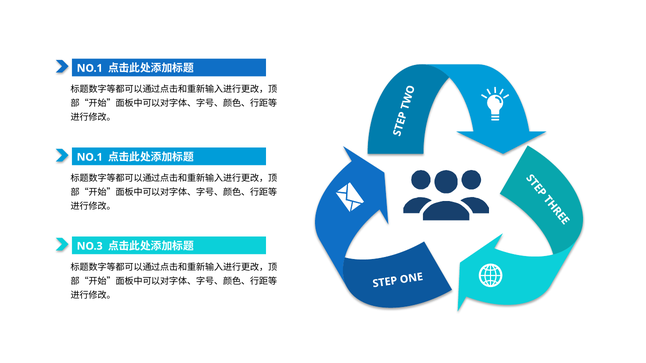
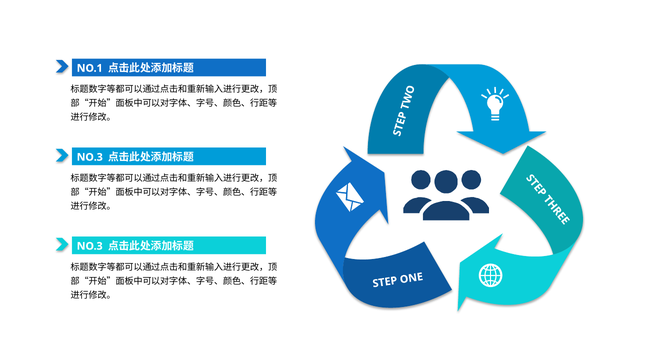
NO.1 at (90, 157): NO.1 -> NO.3
